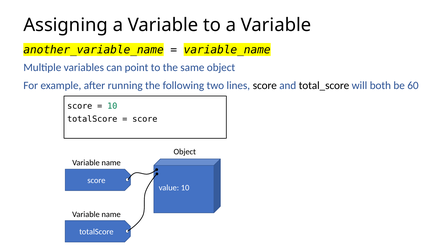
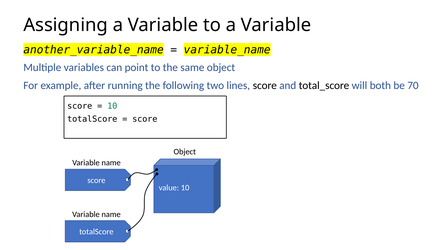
60: 60 -> 70
